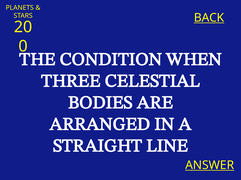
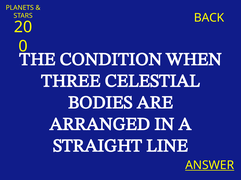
BACK underline: present -> none
